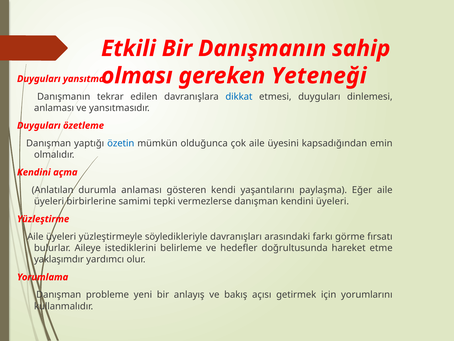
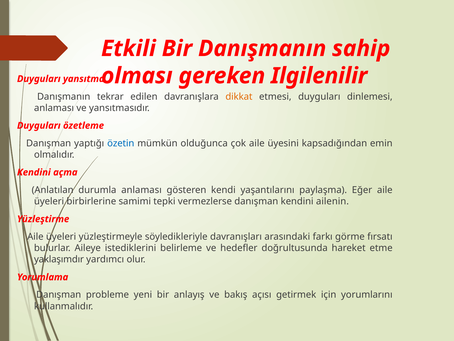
Yeteneği: Yeteneği -> Ilgilenilir
dikkat colour: blue -> orange
kendini üyeleri: üyeleri -> ailenin
